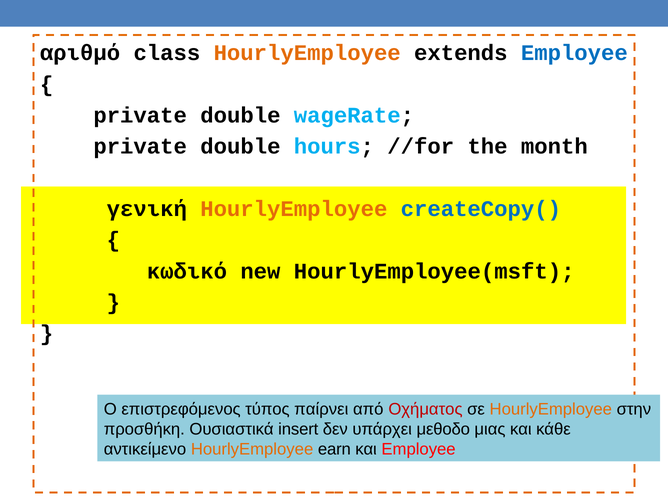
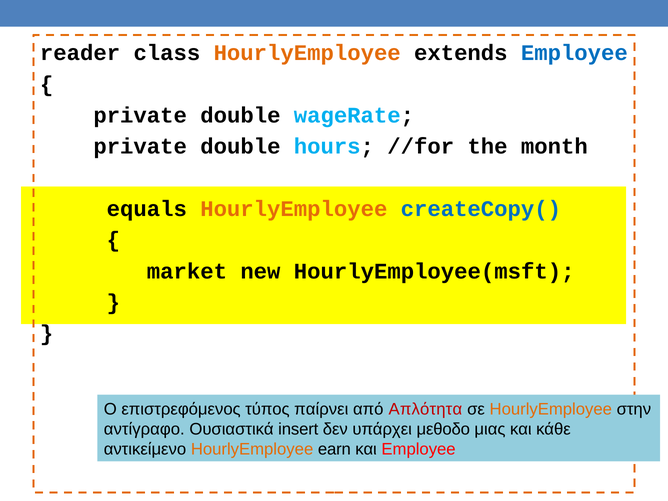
αριθμό: αριθμό -> reader
γενική: γενική -> equals
κωδικό: κωδικό -> market
Οχήματος: Οχήματος -> Απλότητα
προσθήκη: προσθήκη -> αντίγραφο
